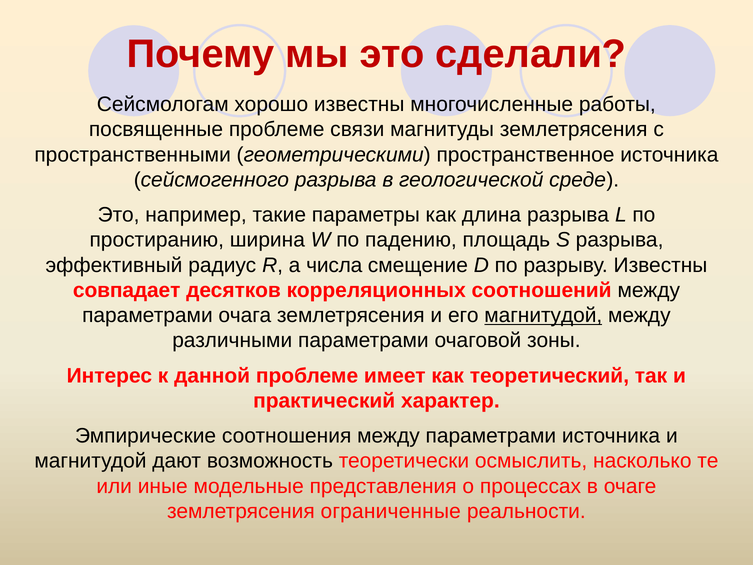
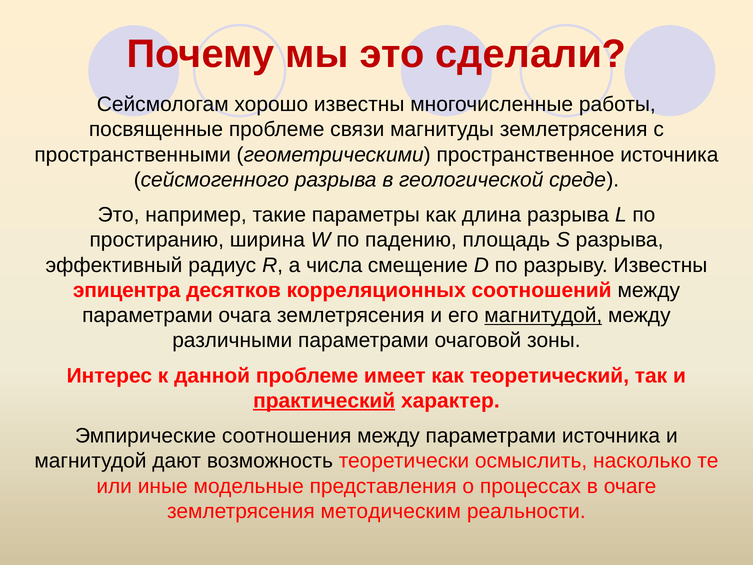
совпадает: совпадает -> эпицентра
практический underline: none -> present
ограниченные: ограниченные -> методическим
